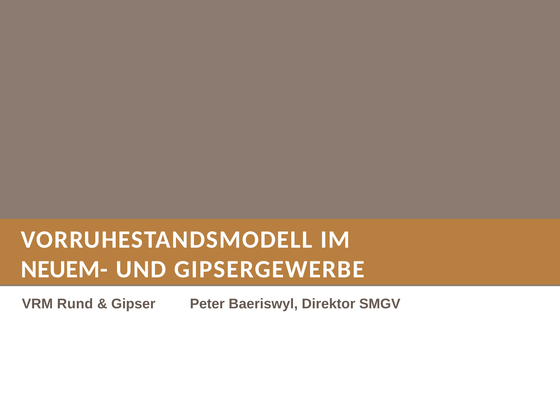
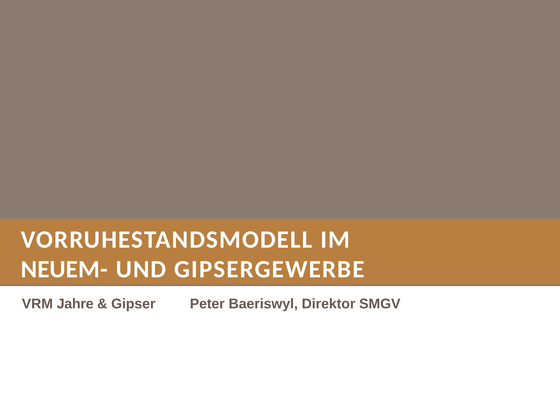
Rund: Rund -> Jahre
